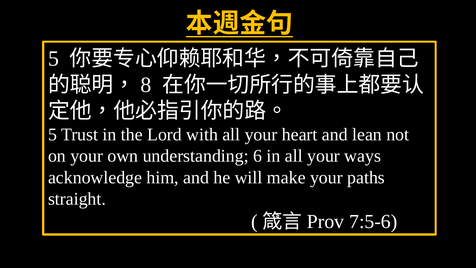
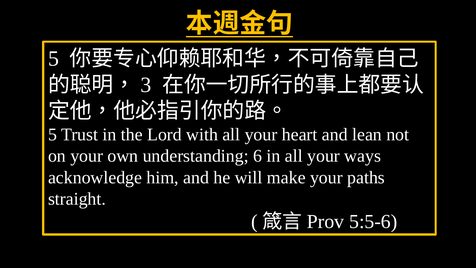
8: 8 -> 3
7:5-6: 7:5-6 -> 5:5-6
